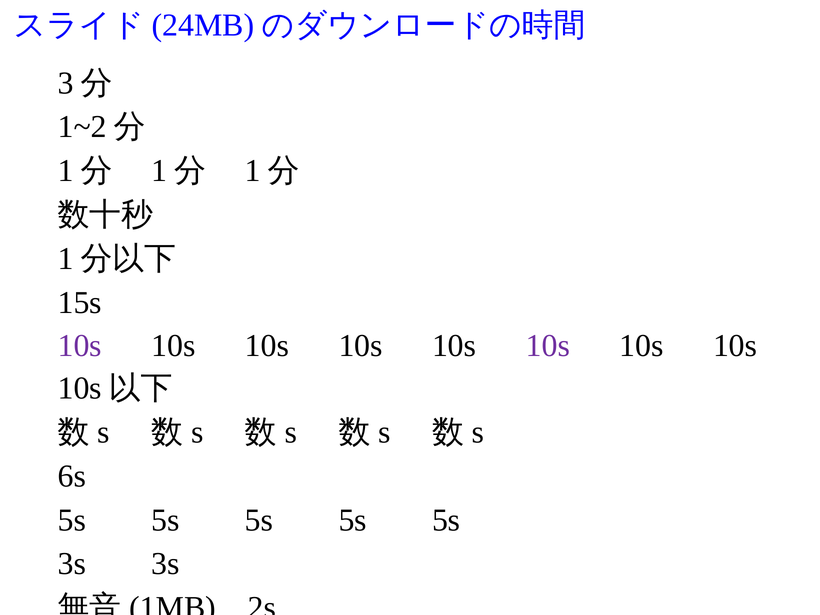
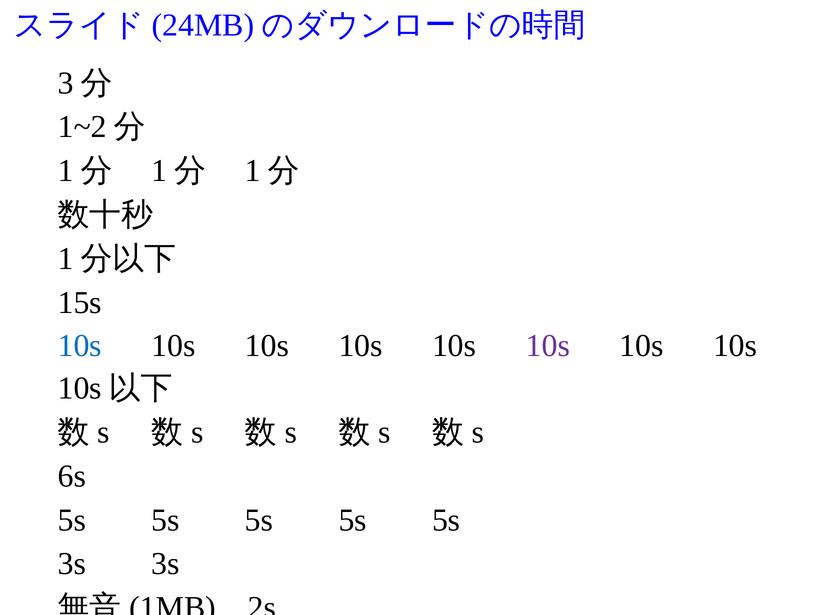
10s at (80, 346) colour: purple -> blue
